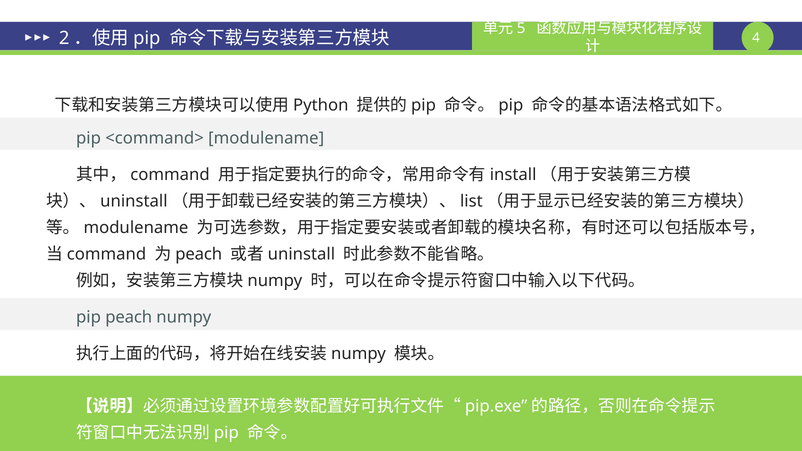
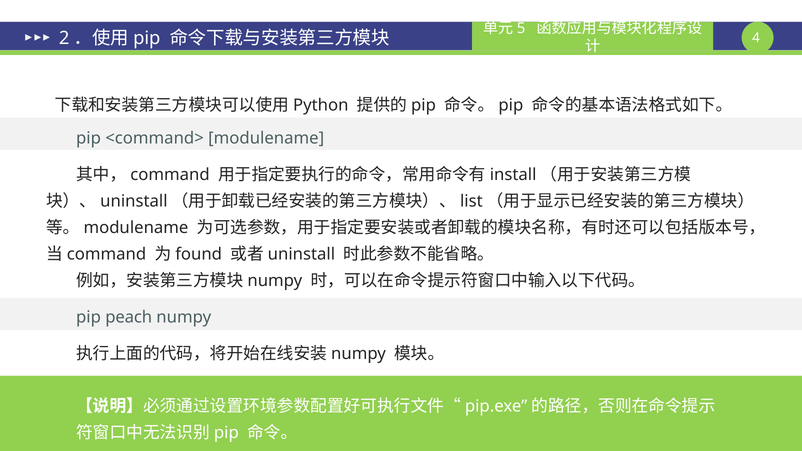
peach at (199, 254): peach -> found
